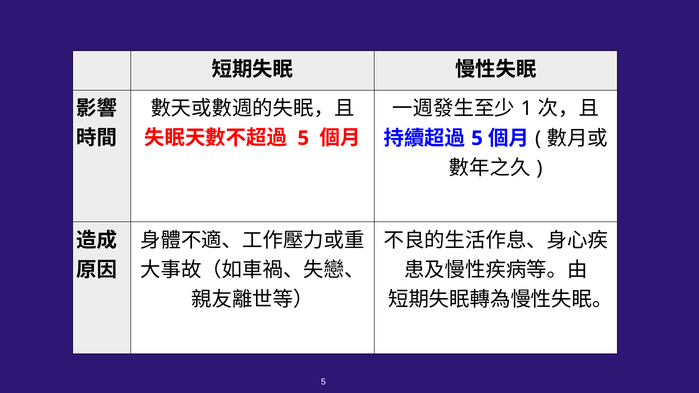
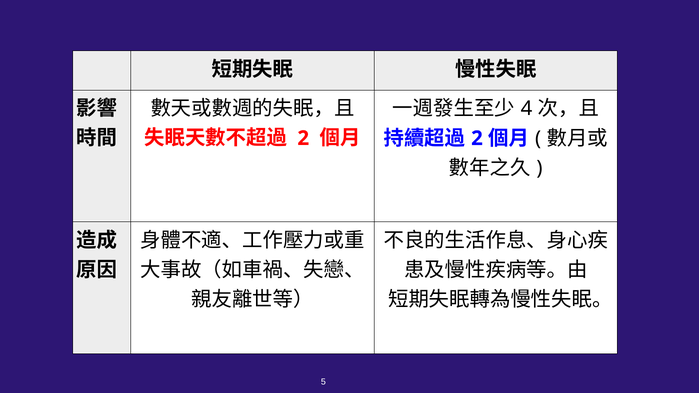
1: 1 -> 4
5 at (303, 138): 5 -> 2
5 at (477, 138): 5 -> 2
